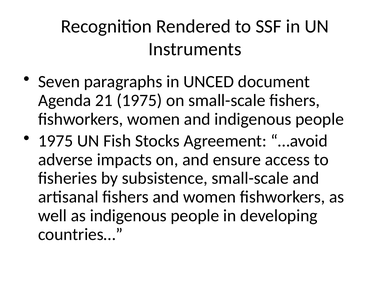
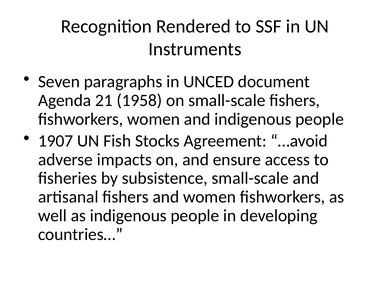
21 1975: 1975 -> 1958
1975 at (56, 141): 1975 -> 1907
